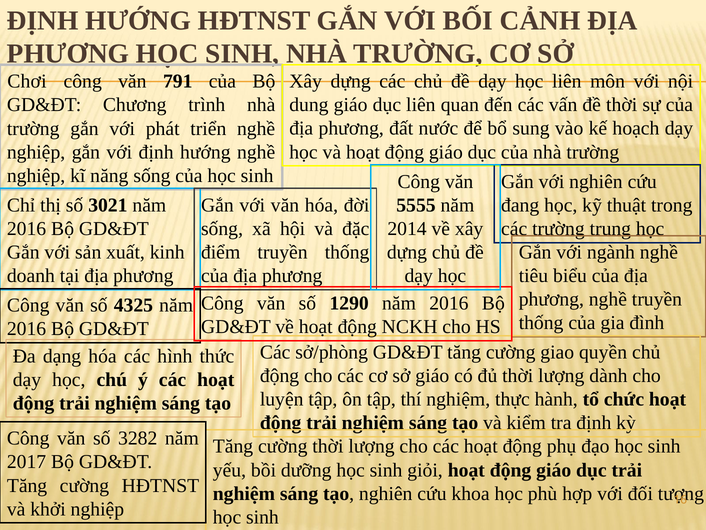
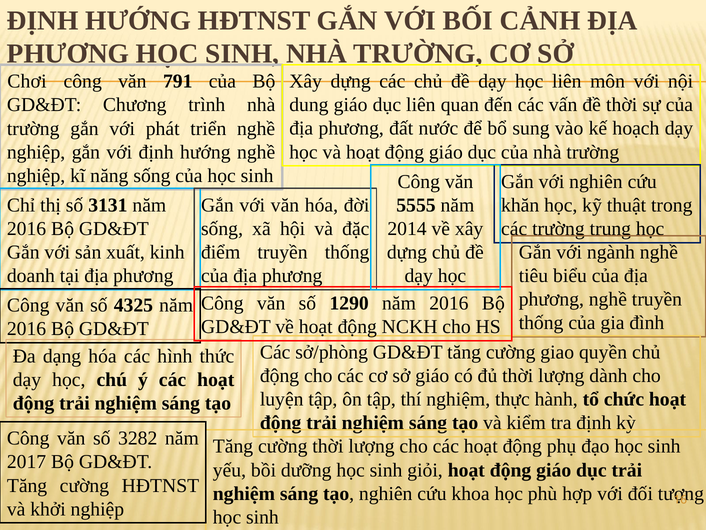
3021: 3021 -> 3131
đang: đang -> khăn
